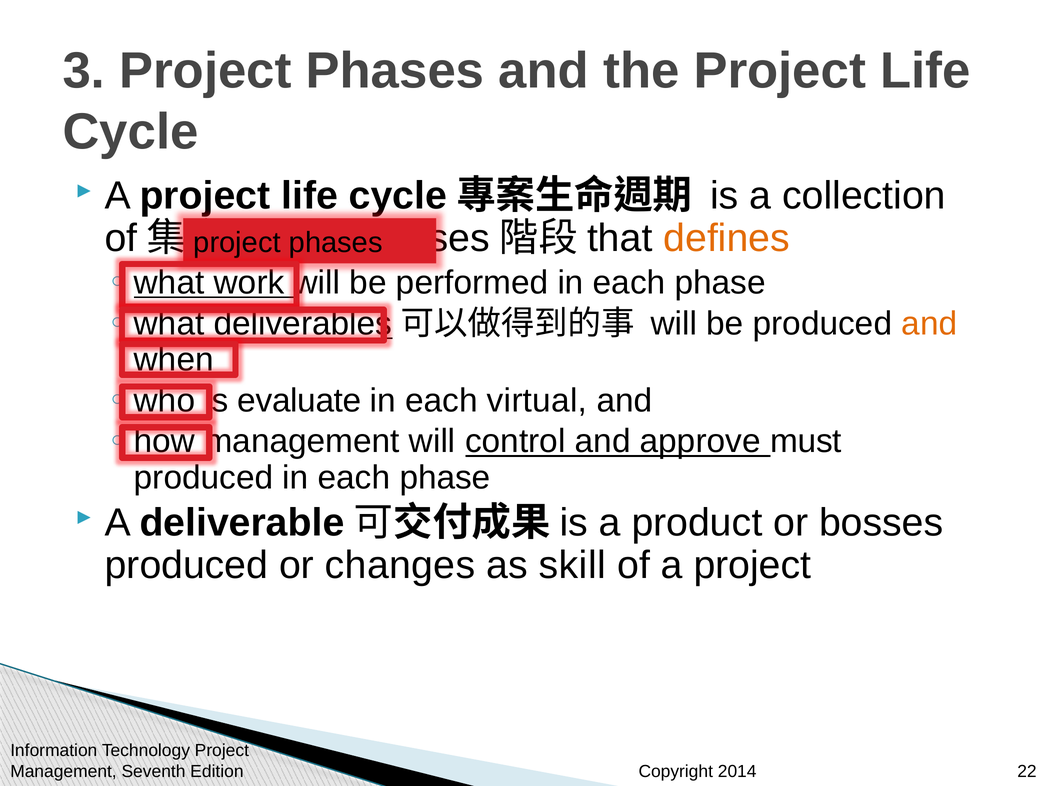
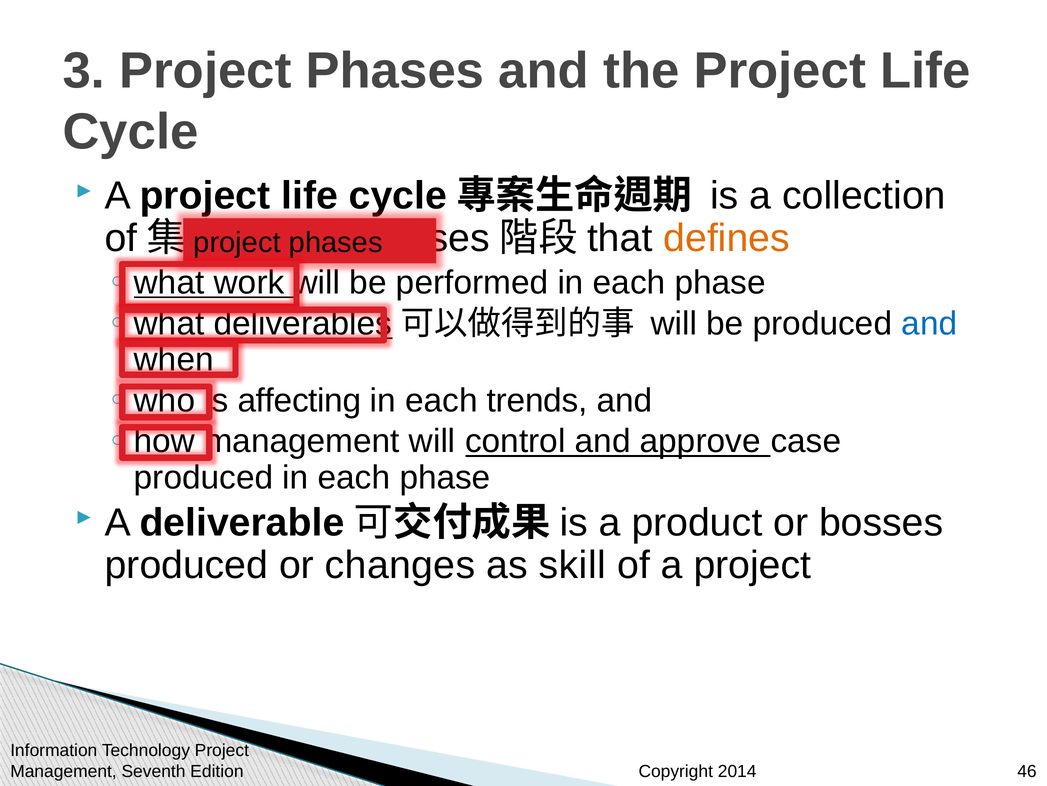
and at (929, 323) colour: orange -> blue
evaluate: evaluate -> affecting
virtual: virtual -> trends
must: must -> case
22: 22 -> 46
